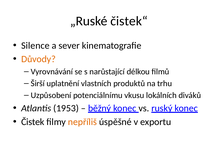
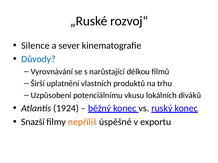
čistek“: čistek“ -> rozvoj“
Důvody colour: orange -> blue
1953: 1953 -> 1924
Čistek: Čistek -> Snazší
